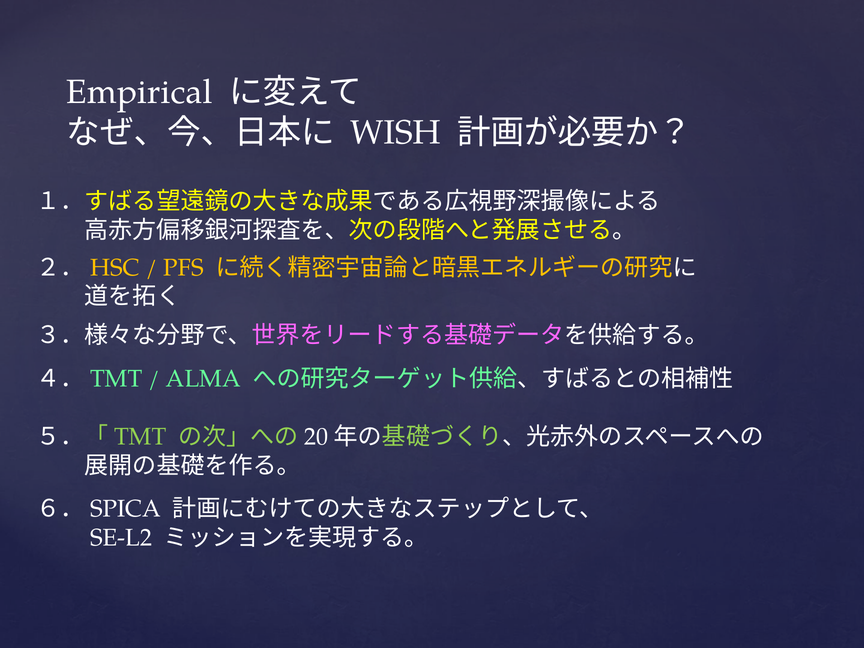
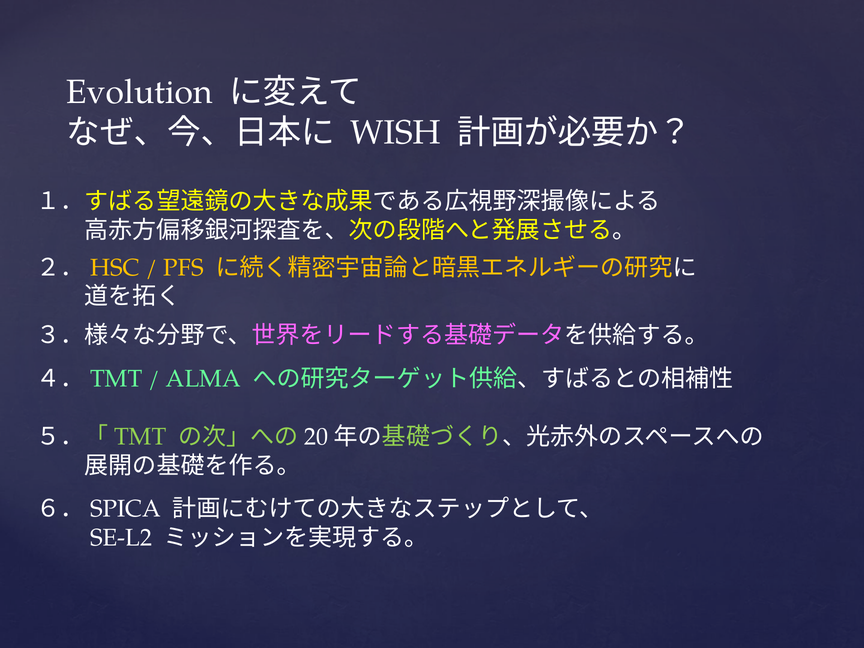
Empirical: Empirical -> Evolution
